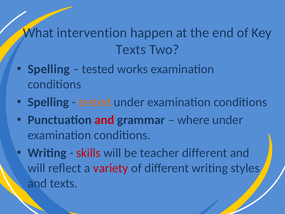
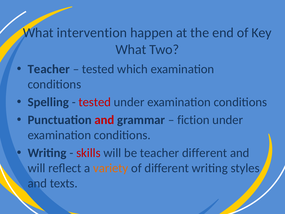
Texts at (131, 49): Texts -> What
Spelling at (49, 69): Spelling -> Teacher
works: works -> which
tested at (95, 102) colour: orange -> red
where: where -> fiction
variety colour: red -> orange
